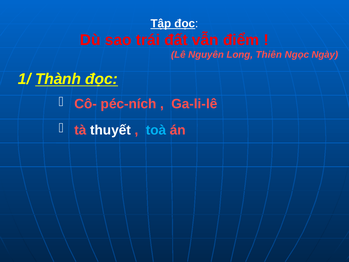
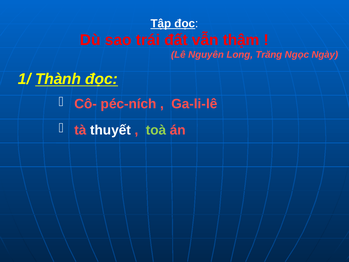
điểm: điểm -> thậm
Thiên: Thiên -> Trăng
toà colour: light blue -> light green
